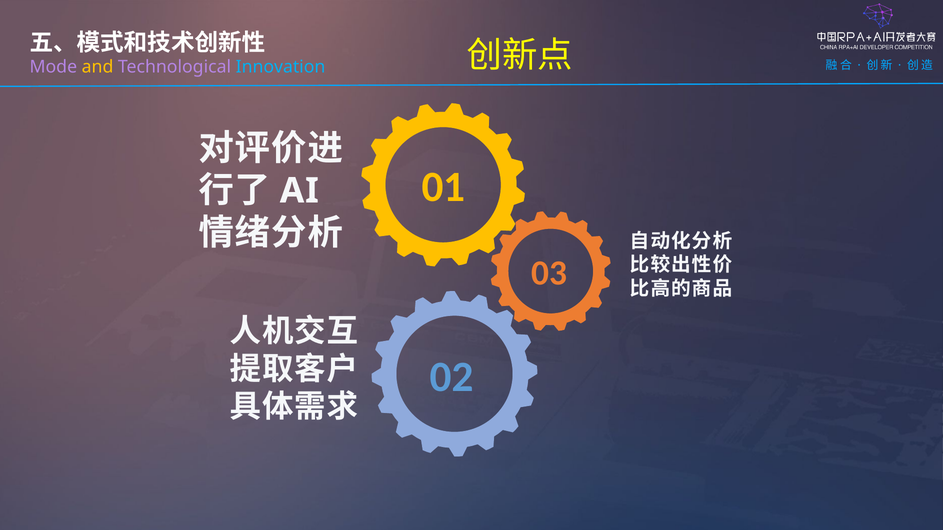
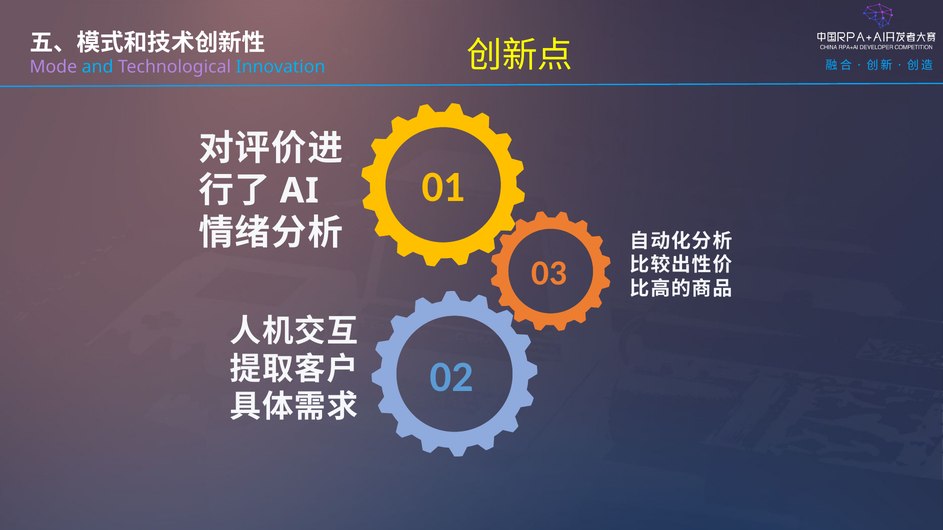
and colour: yellow -> light blue
